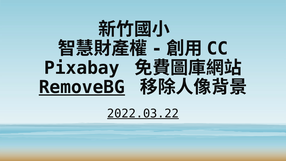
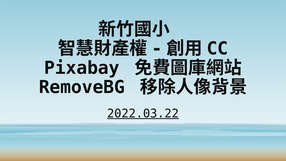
RemoveBG underline: present -> none
